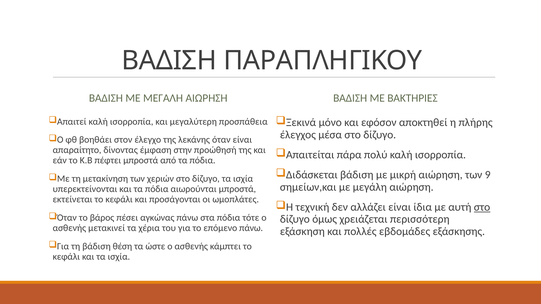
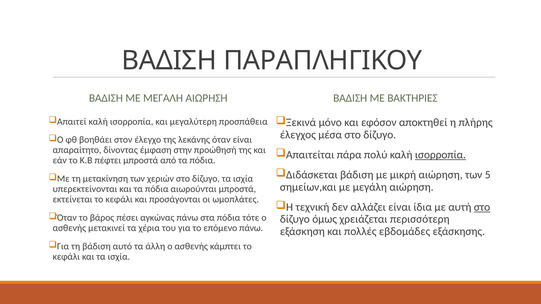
ισορροπία at (440, 155) underline: none -> present
9: 9 -> 5
θέση: θέση -> αυτό
ώστε: ώστε -> άλλη
